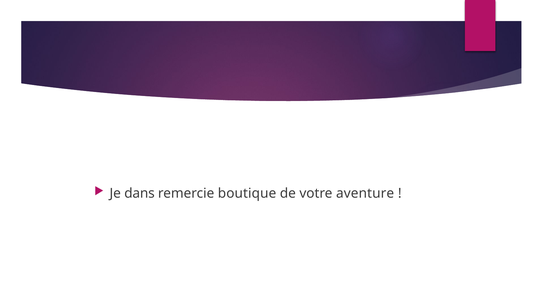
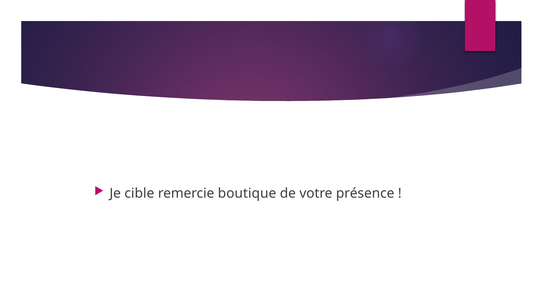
dans: dans -> cible
aventure: aventure -> présence
